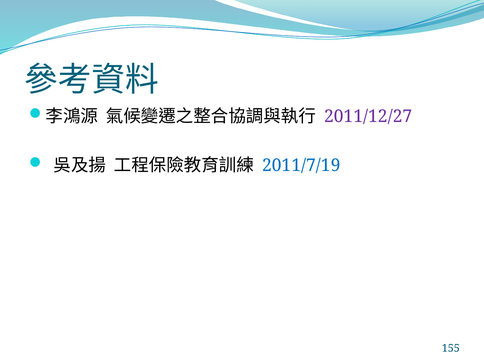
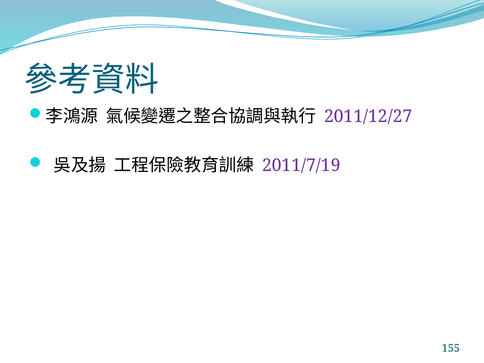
2011/7/19 colour: blue -> purple
